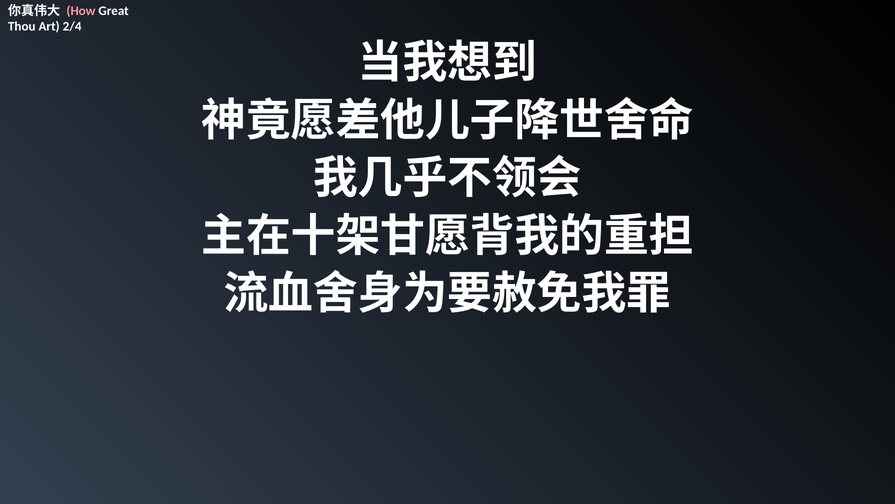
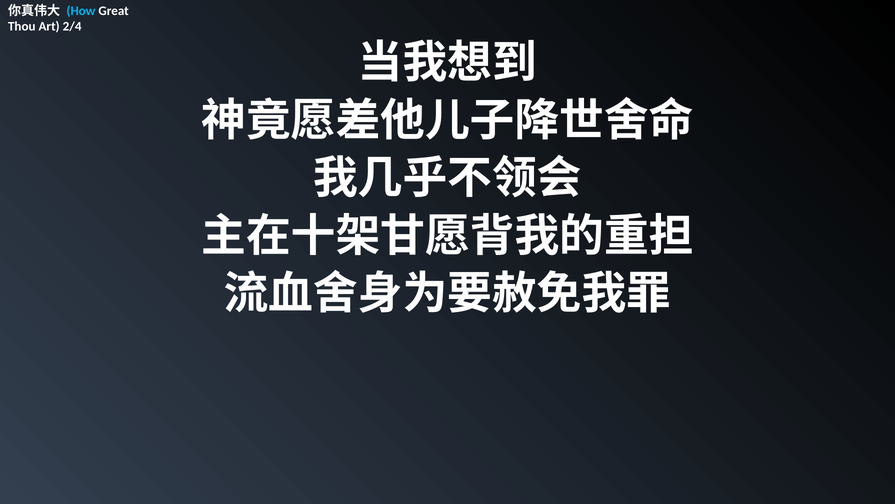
How colour: pink -> light blue
